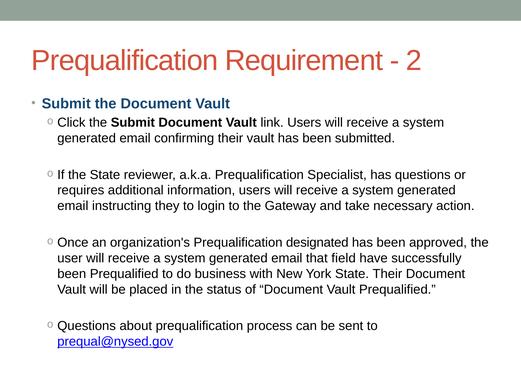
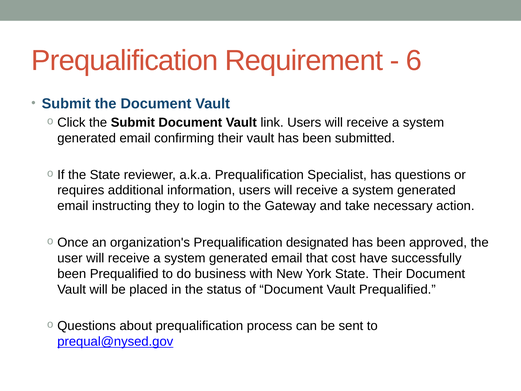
2: 2 -> 6
field: field -> cost
